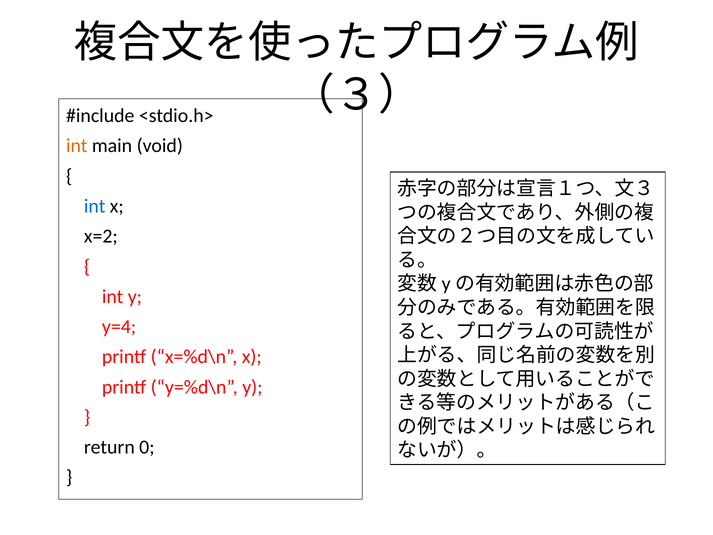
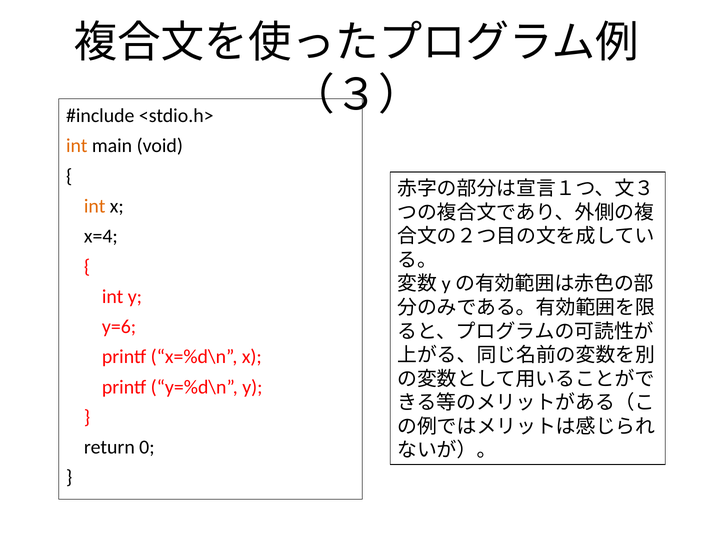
int at (95, 206) colour: blue -> orange
x=2: x=2 -> x=4
y=4: y=4 -> y=6
